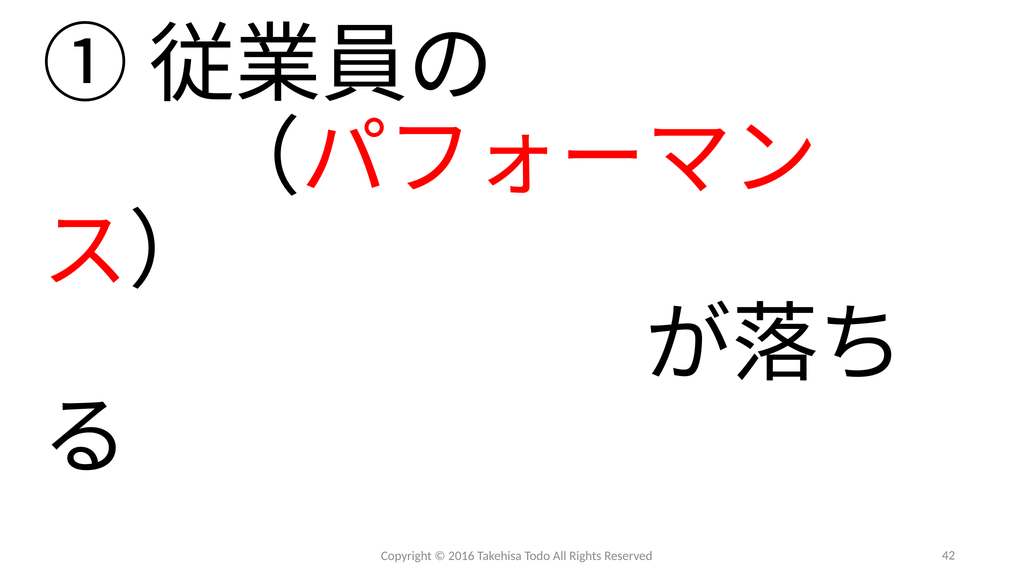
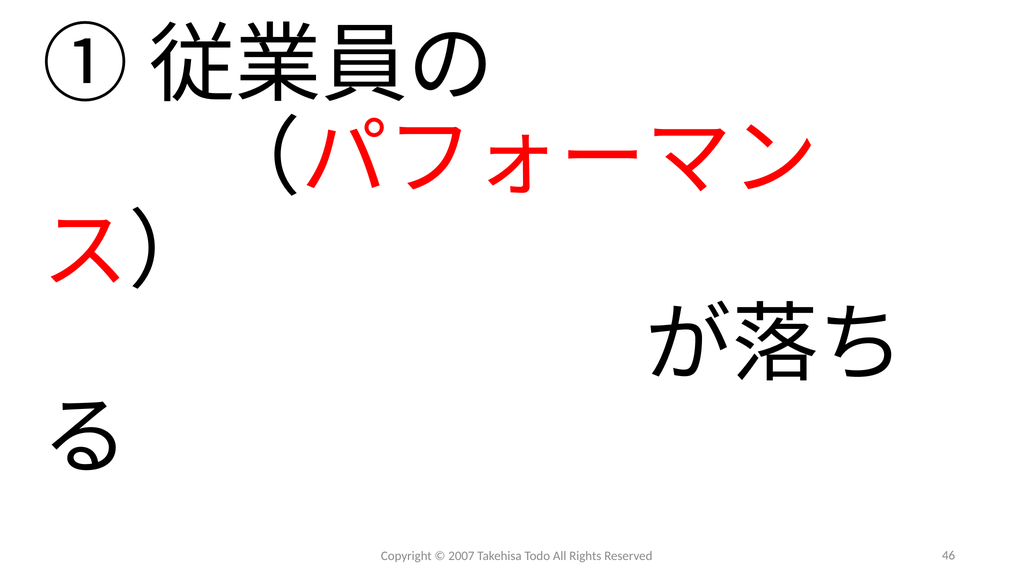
2016: 2016 -> 2007
42: 42 -> 46
